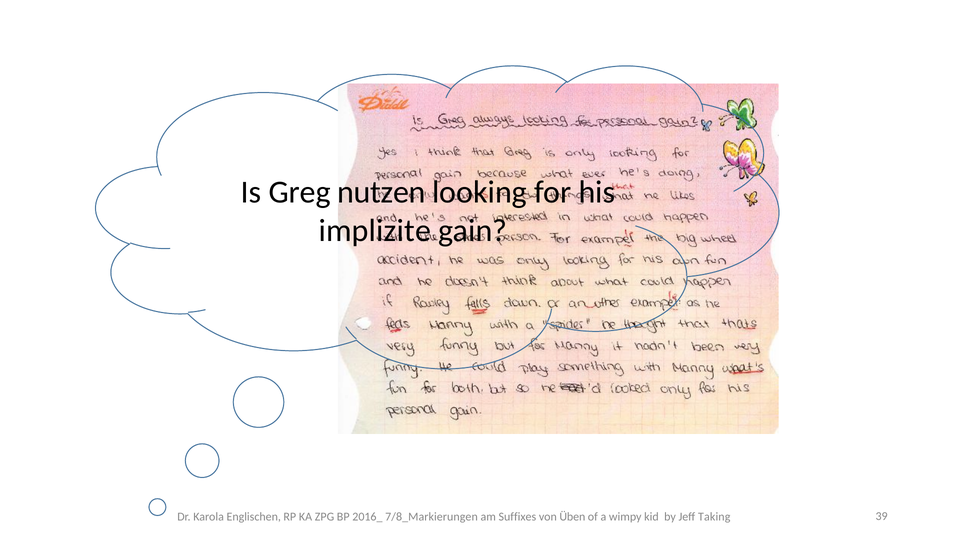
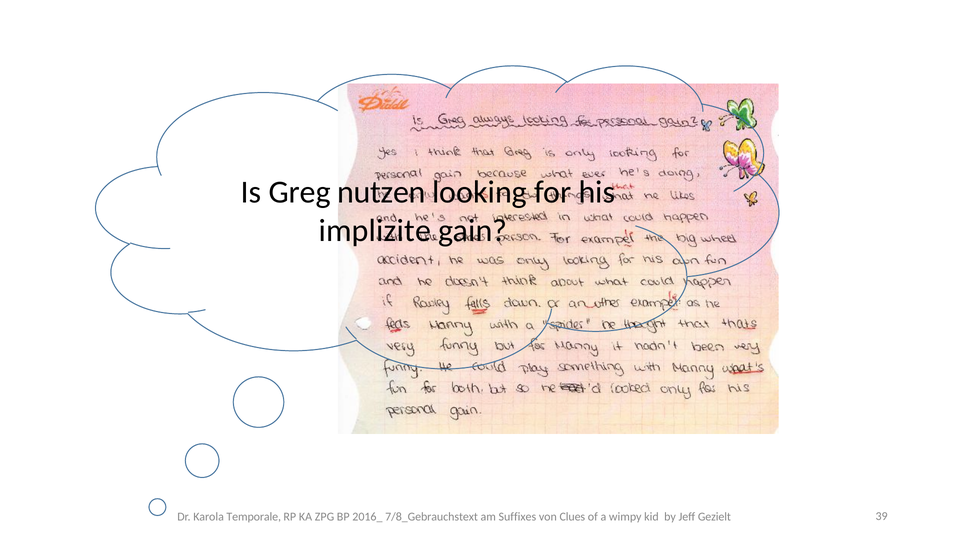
Englischen: Englischen -> Temporale
7/8_Markierungen: 7/8_Markierungen -> 7/8_Gebrauchstext
Üben: Üben -> Clues
Taking: Taking -> Gezielt
